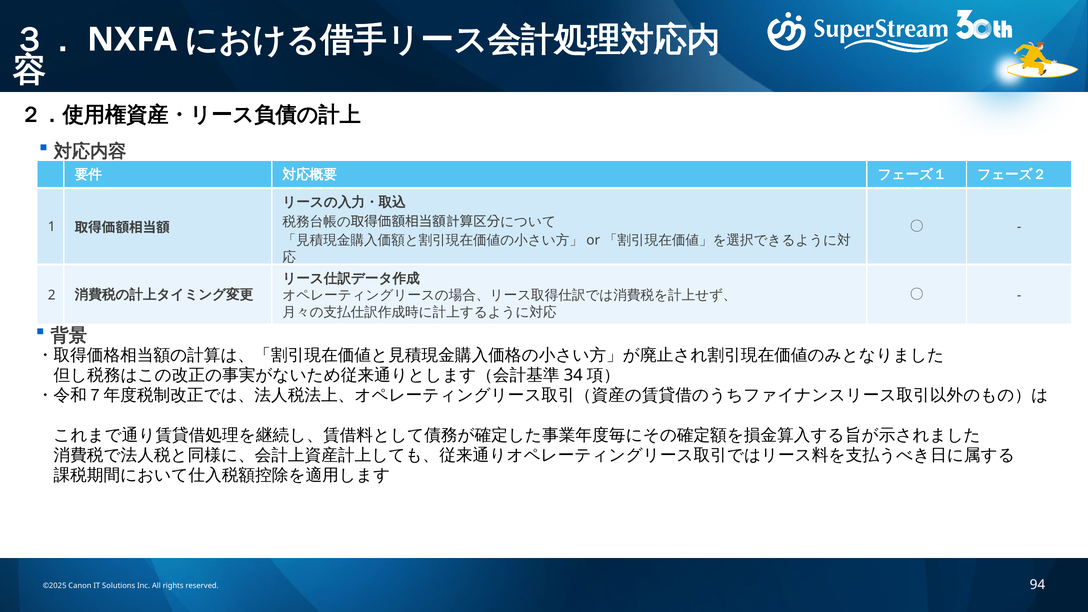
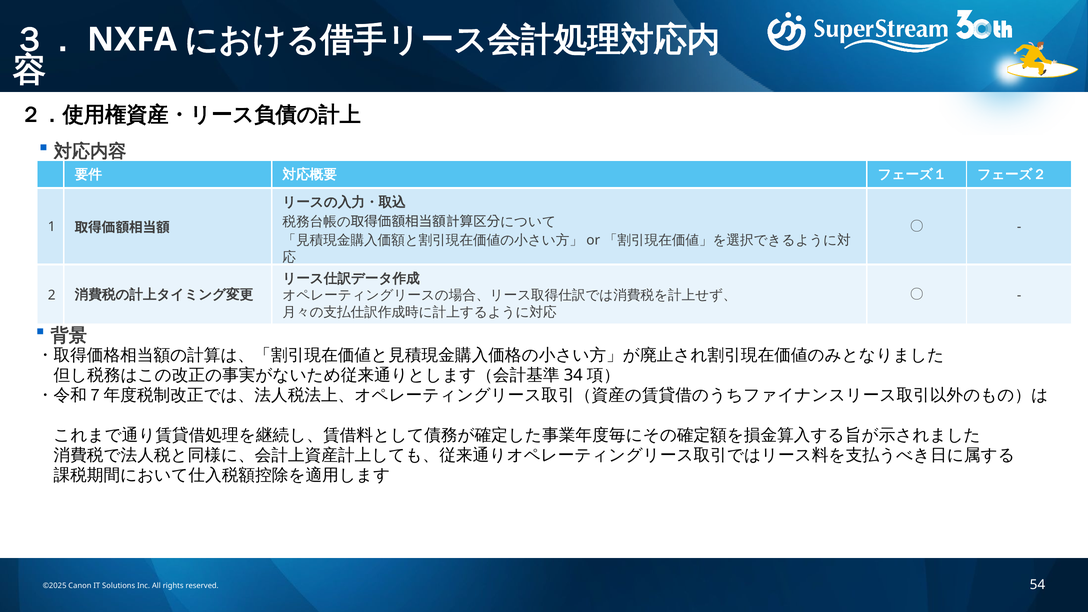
94: 94 -> 54
